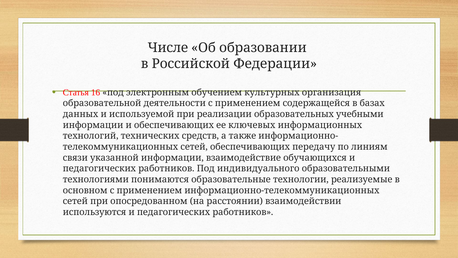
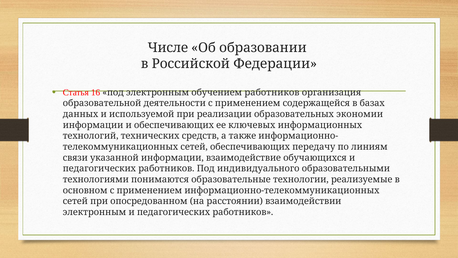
обучением культурных: культурных -> работников
учебными: учебными -> экономии
используются at (95, 212): используются -> электронным
